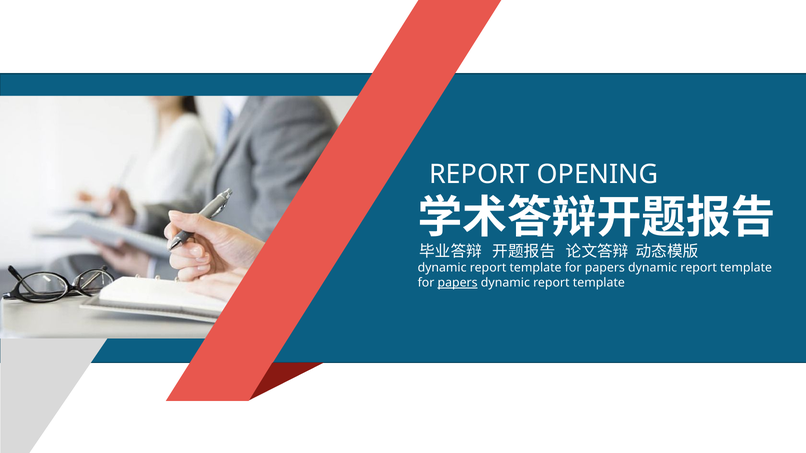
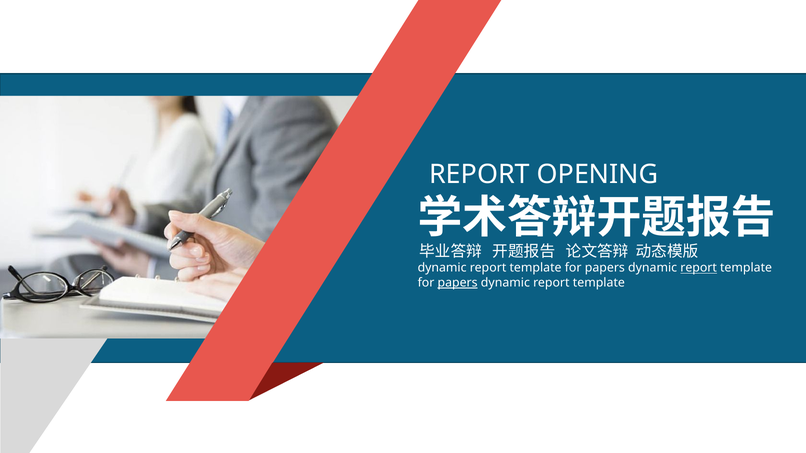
report at (699, 268) underline: none -> present
